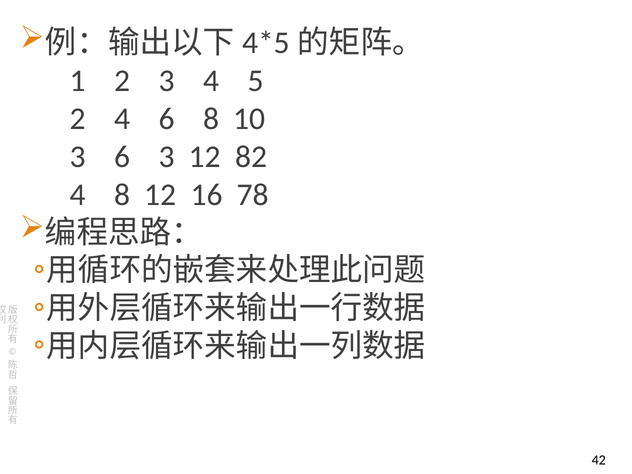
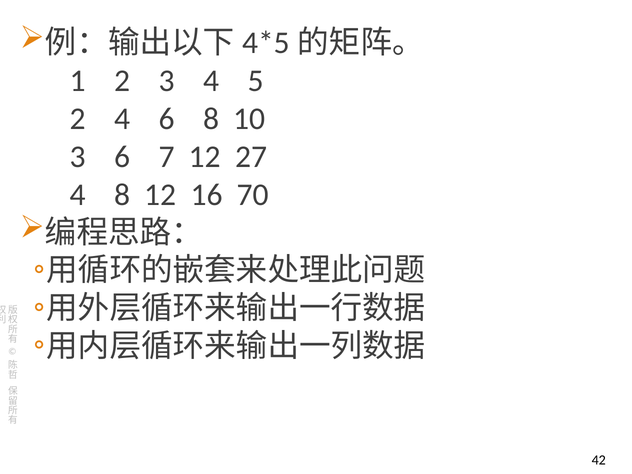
6 3: 3 -> 7
82: 82 -> 27
78: 78 -> 70
